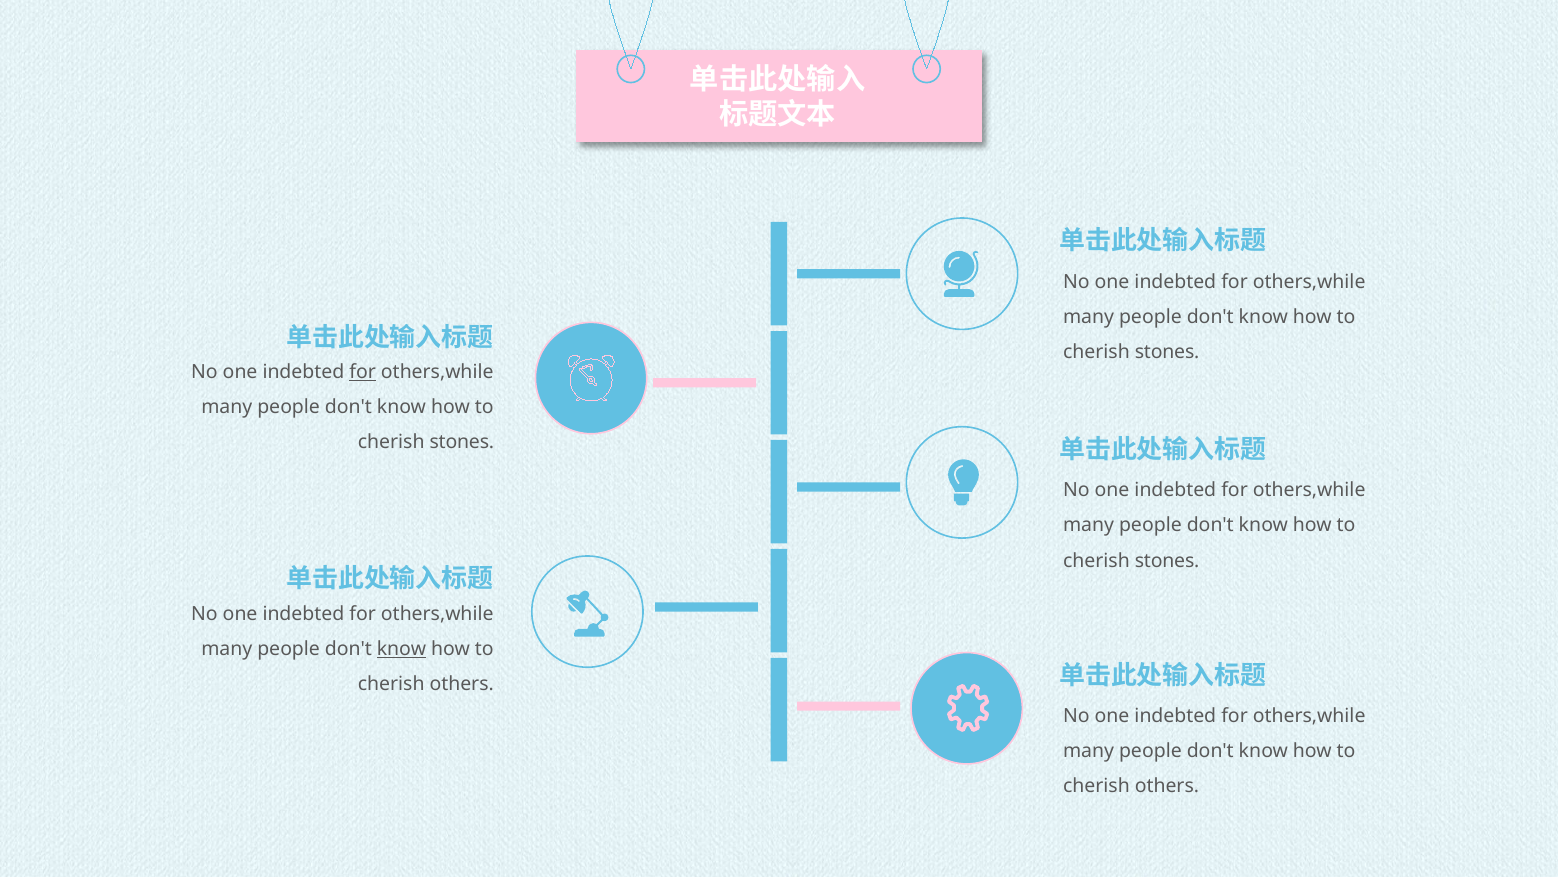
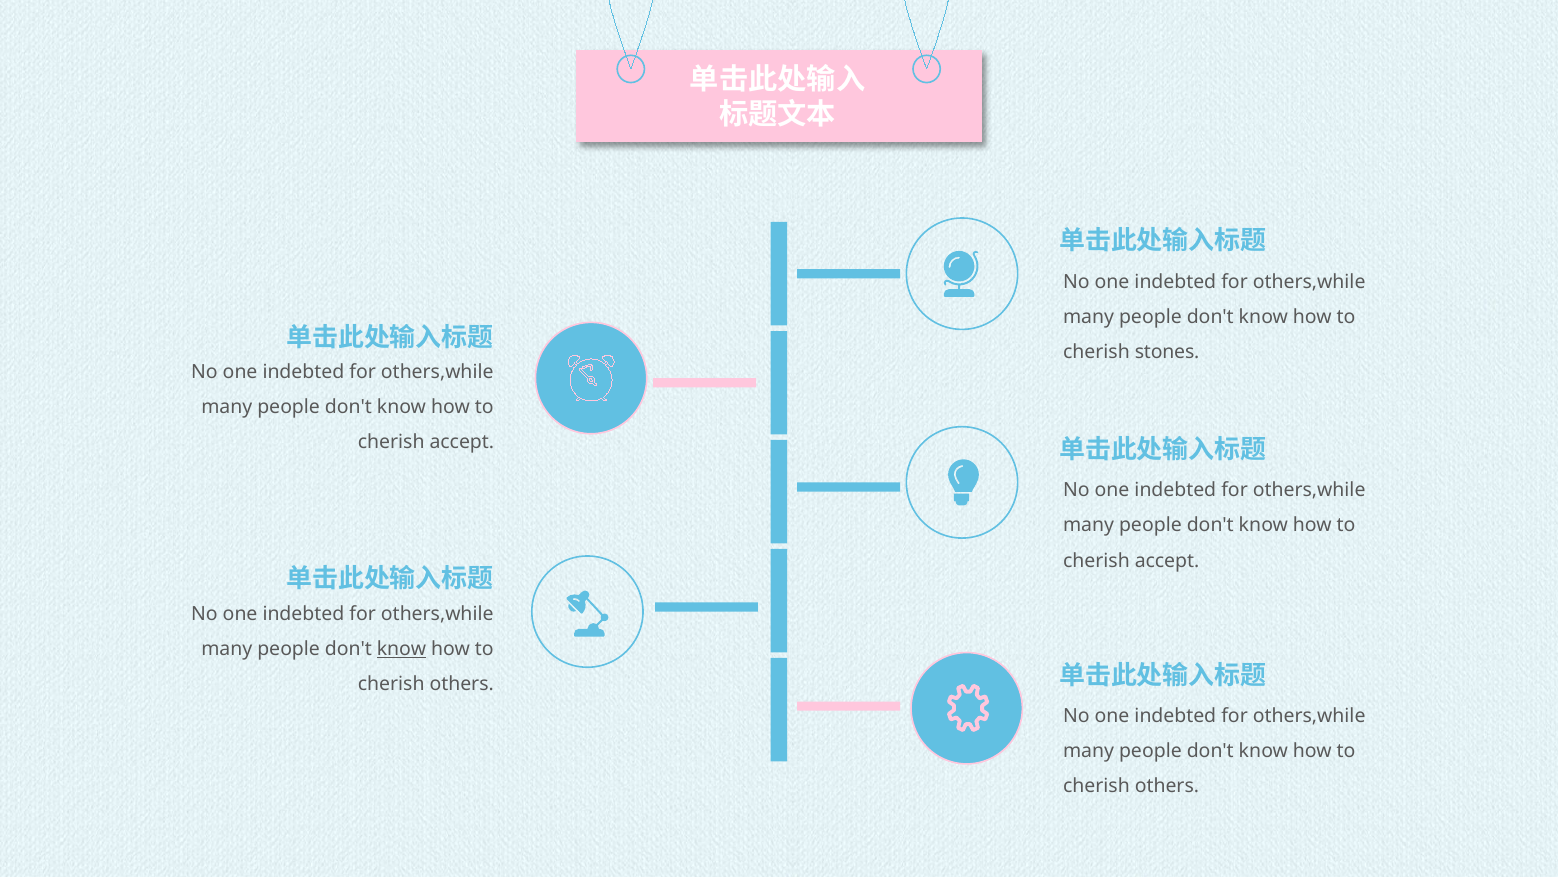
for at (363, 372) underline: present -> none
stones at (462, 442): stones -> accept
stones at (1167, 560): stones -> accept
